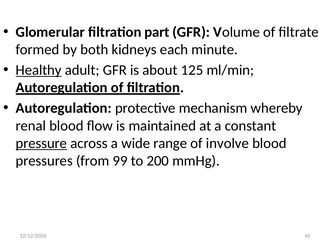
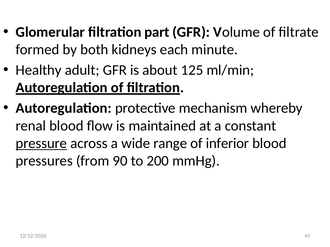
Healthy underline: present -> none
involve: involve -> inferior
99: 99 -> 90
